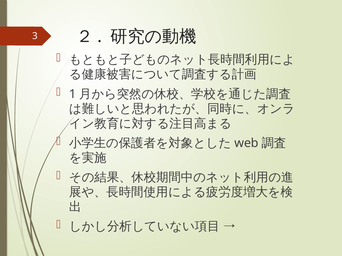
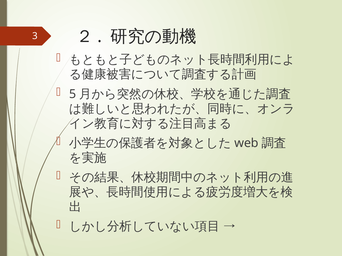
1: 1 -> 5
